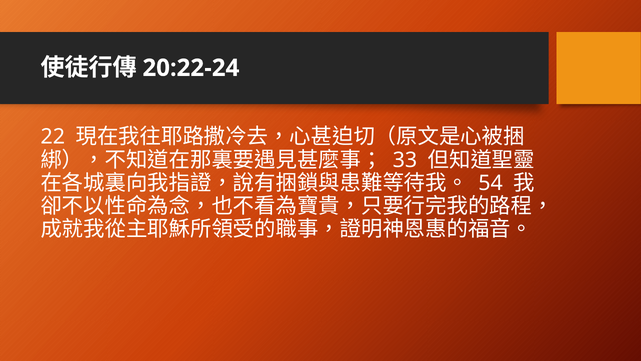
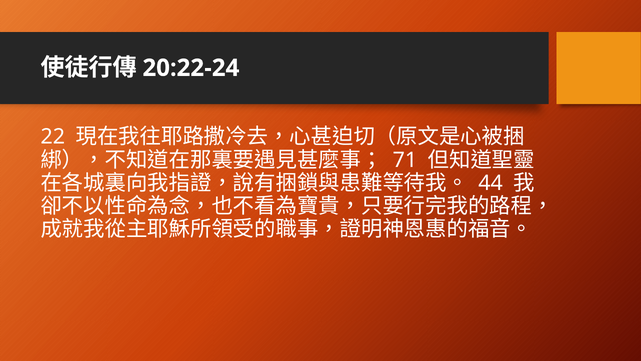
33: 33 -> 71
54: 54 -> 44
